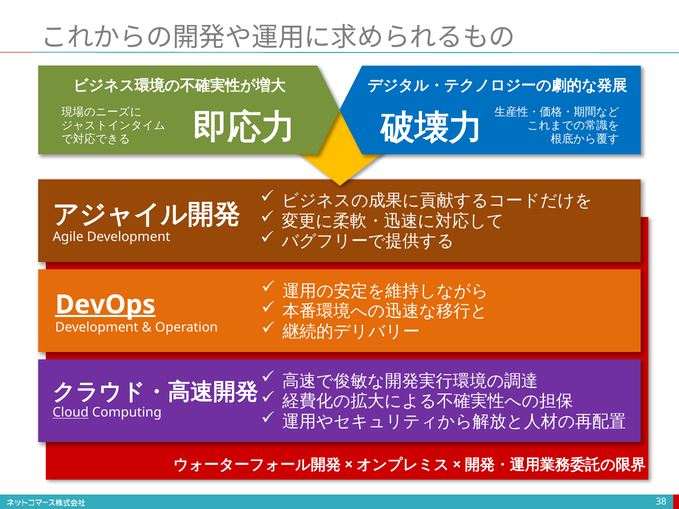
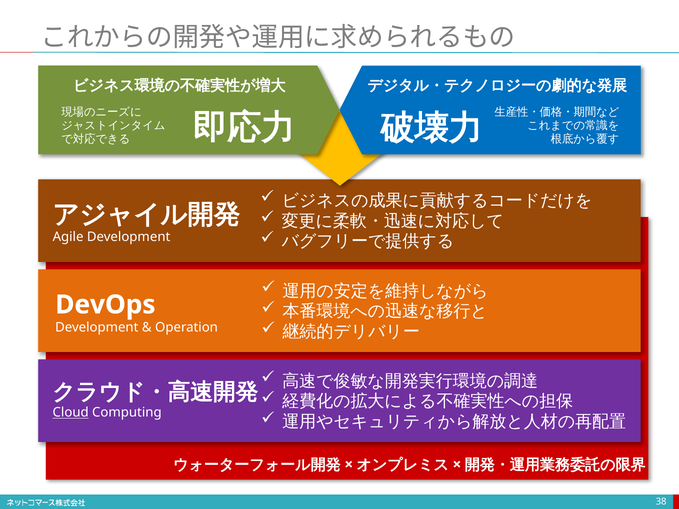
DevOps underline: present -> none
